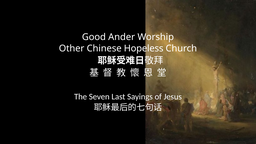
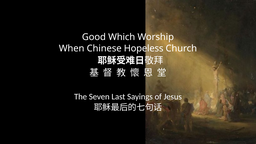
Ander: Ander -> Which
Other: Other -> When
